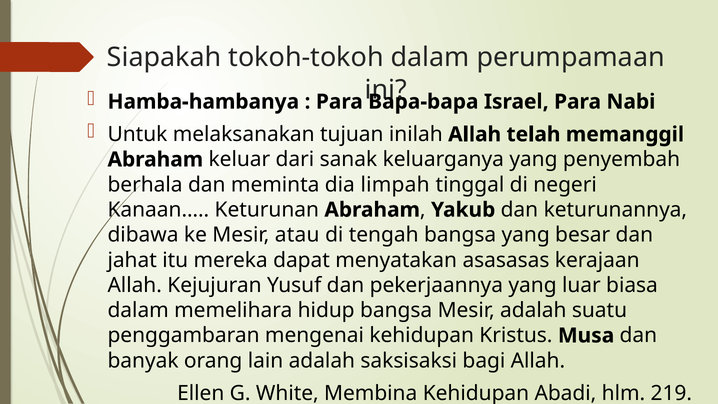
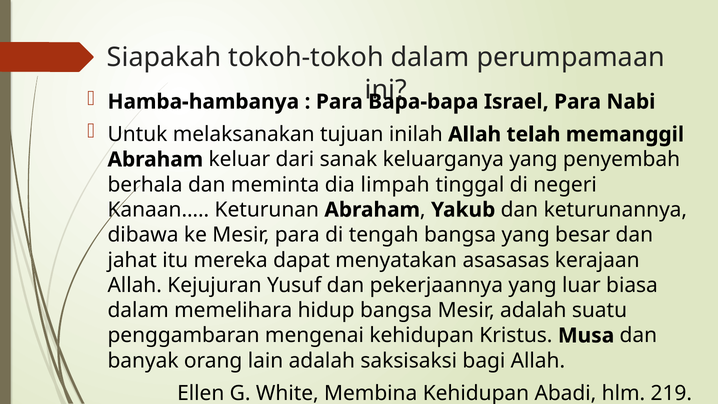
Mesir atau: atau -> para
